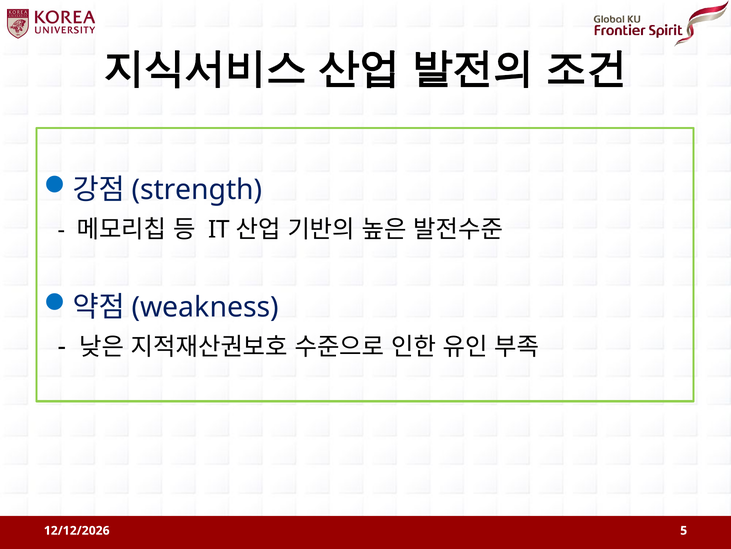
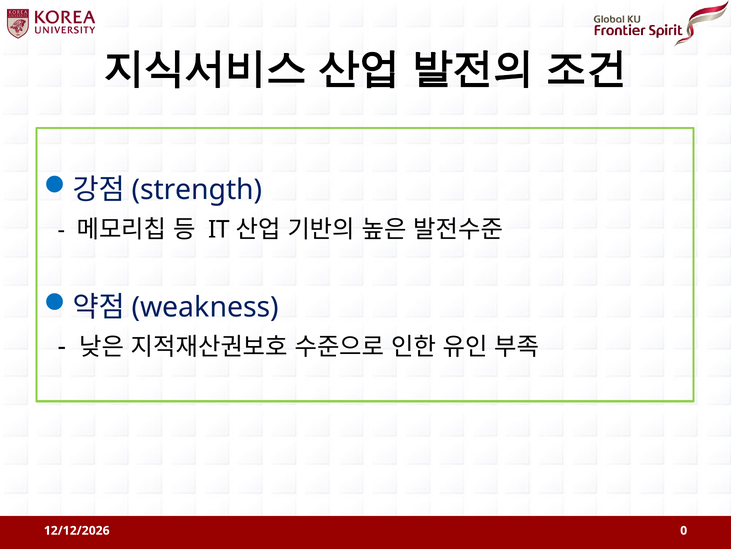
5: 5 -> 0
